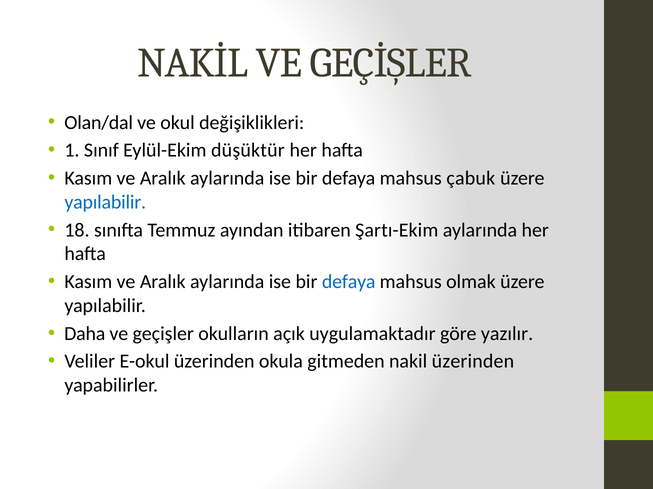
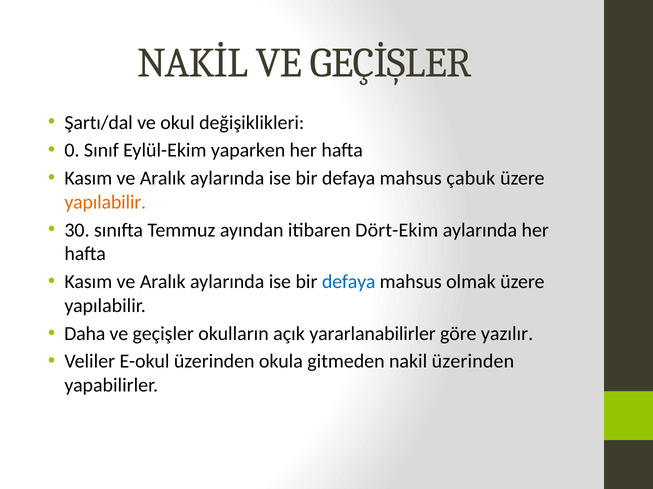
Olan/dal: Olan/dal -> Şartı/dal
1: 1 -> 0
düşüktür: düşüktür -> yaparken
yapılabilir at (105, 202) colour: blue -> orange
18: 18 -> 30
Şartı-Ekim: Şartı-Ekim -> Dört-Ekim
uygulamaktadır: uygulamaktadır -> yararlanabilirler
